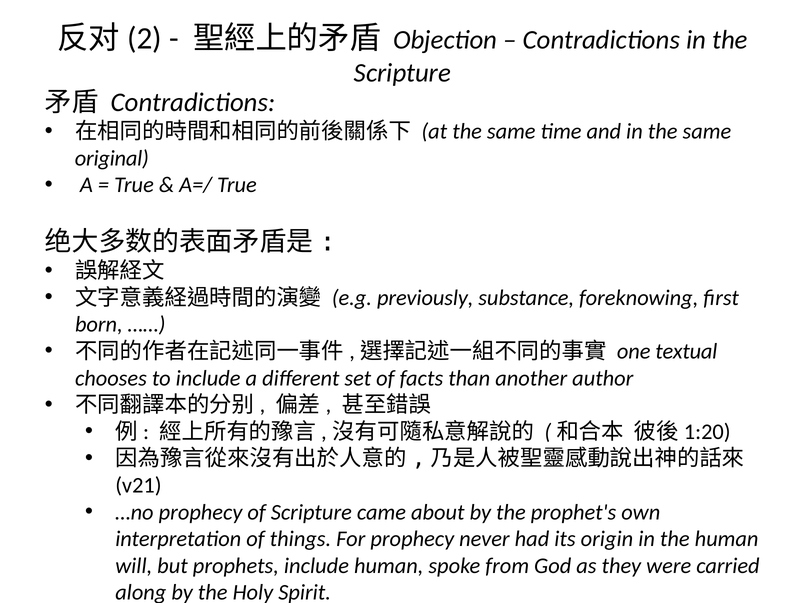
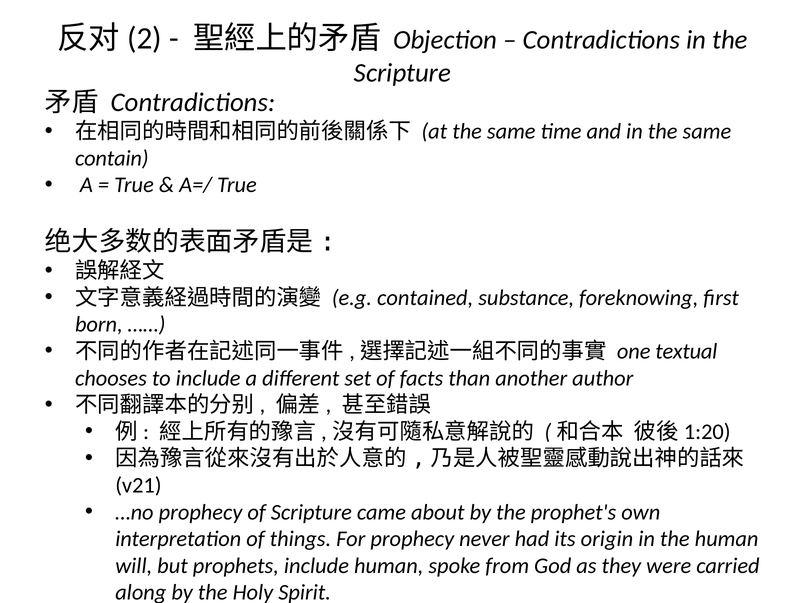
original: original -> contain
previously: previously -> contained
